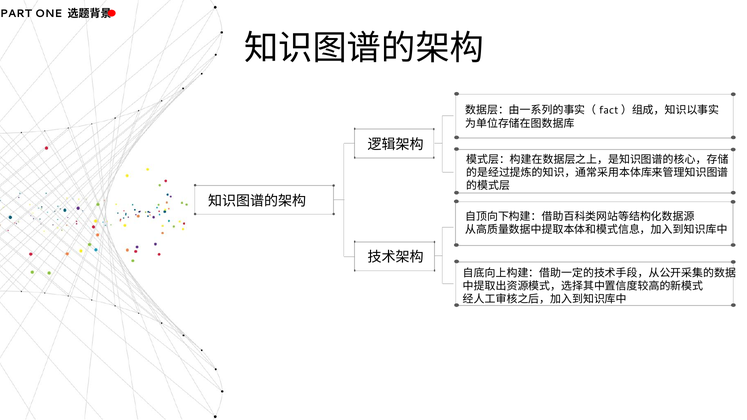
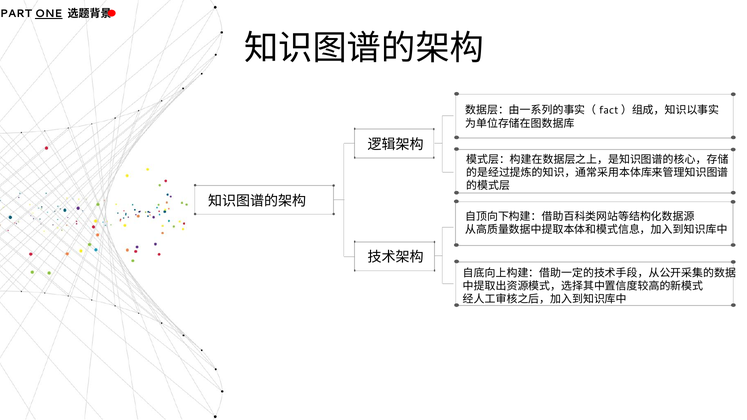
ONE underline: none -> present
